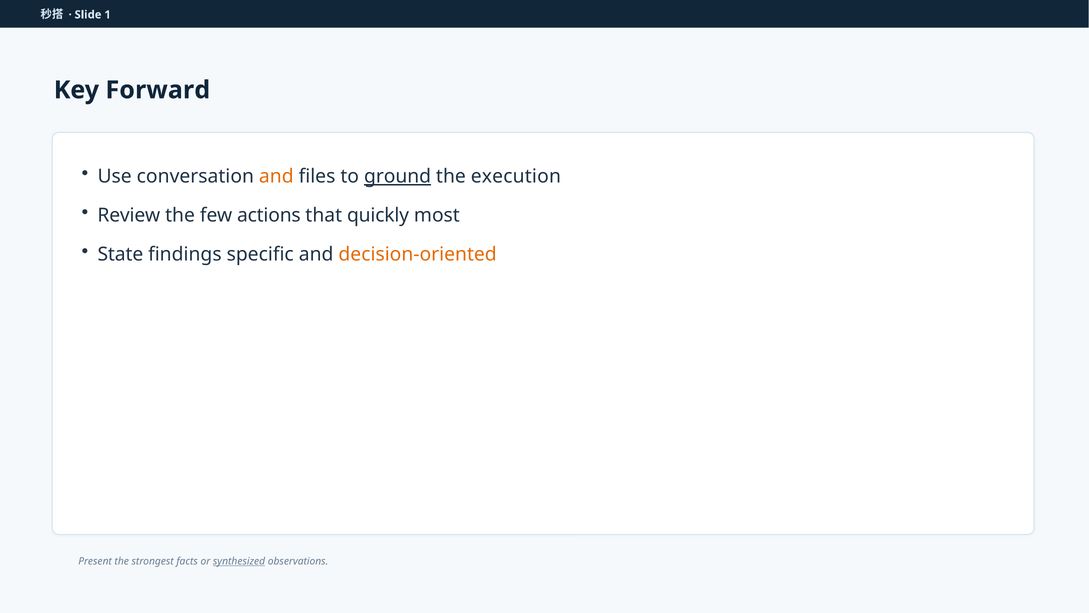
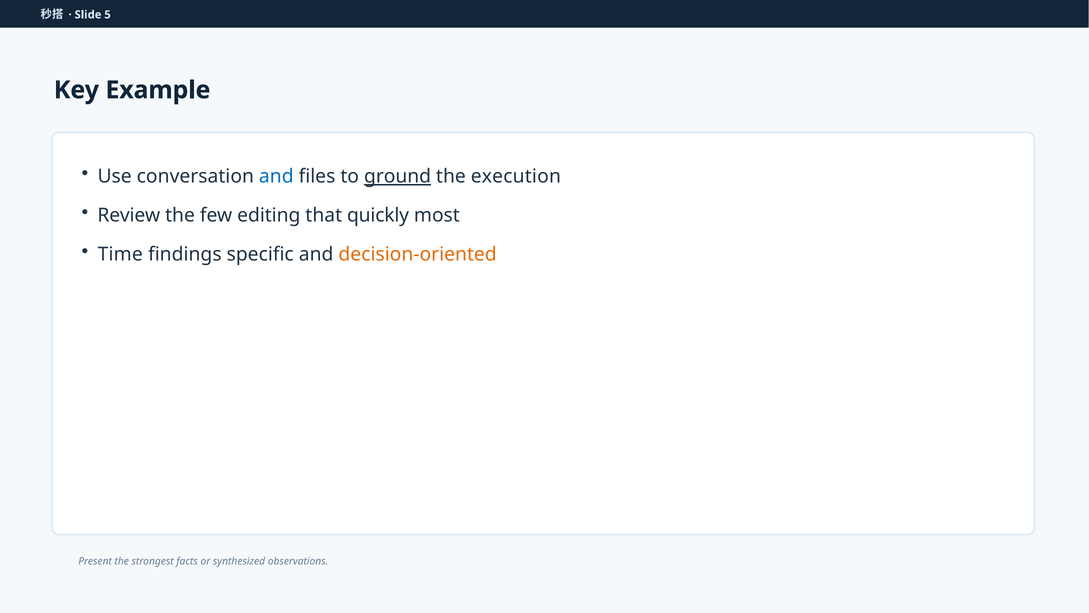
1: 1 -> 5
Forward: Forward -> Example
and at (276, 176) colour: orange -> blue
actions: actions -> editing
State: State -> Time
synthesized underline: present -> none
